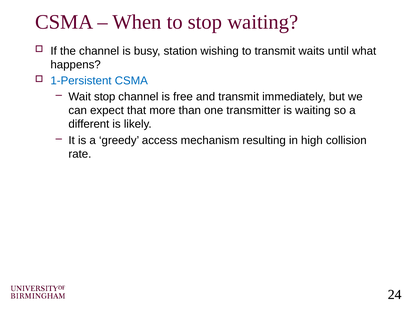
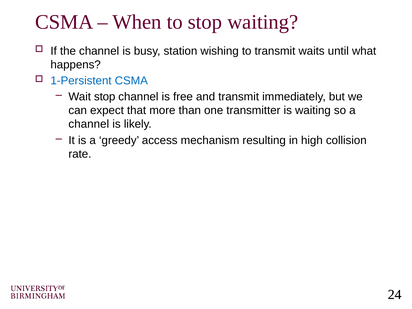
different at (89, 124): different -> channel
